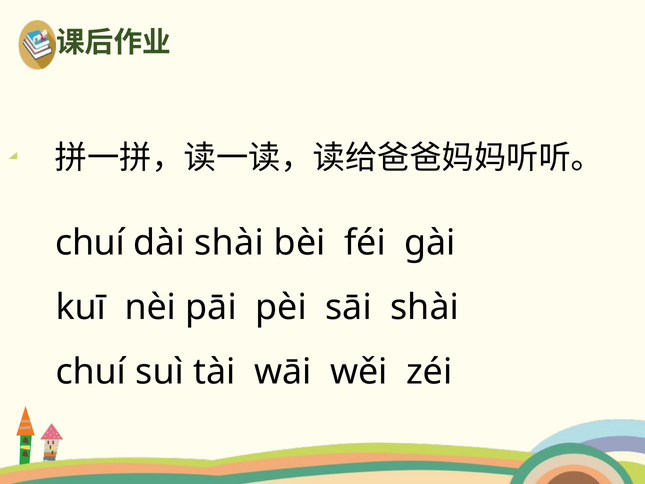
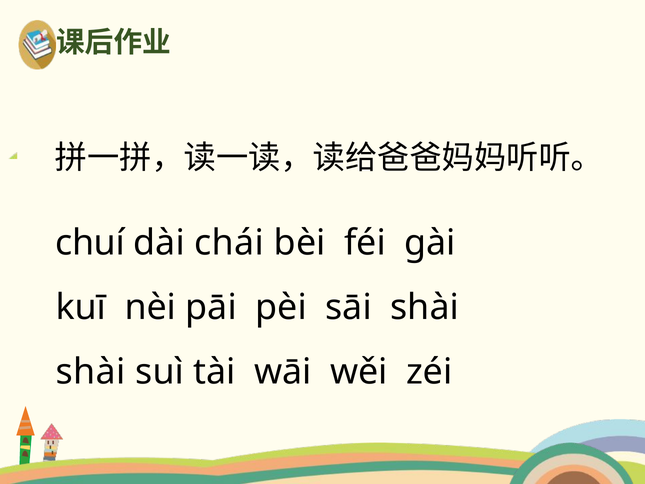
dài shài: shài -> chái
chuí at (91, 372): chuí -> shài
